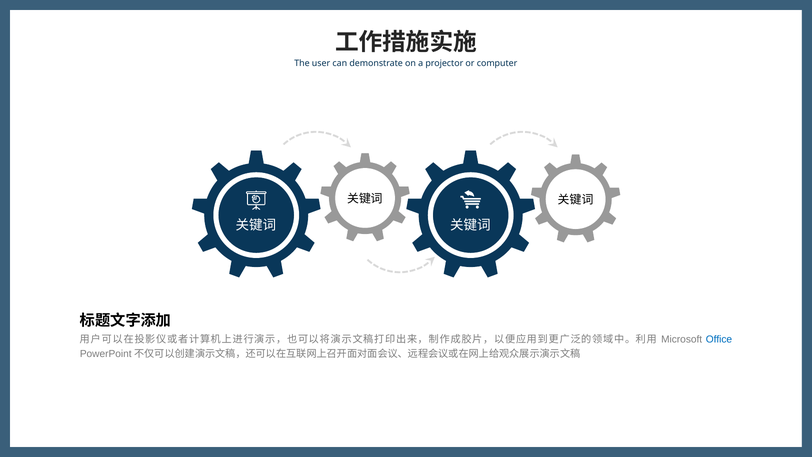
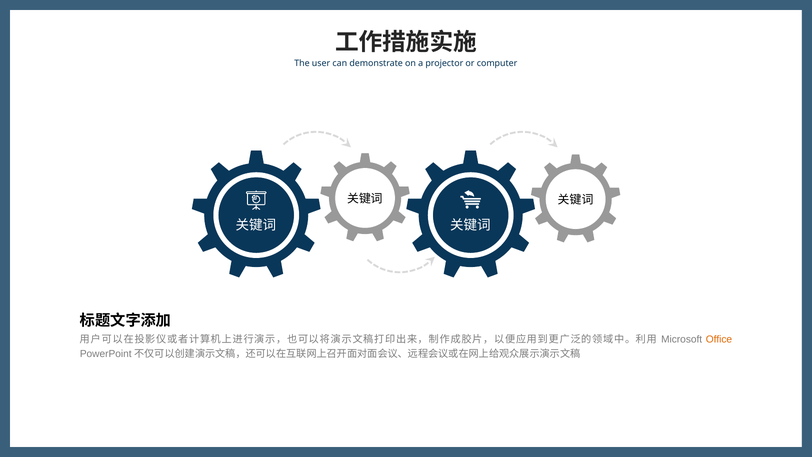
Office colour: blue -> orange
